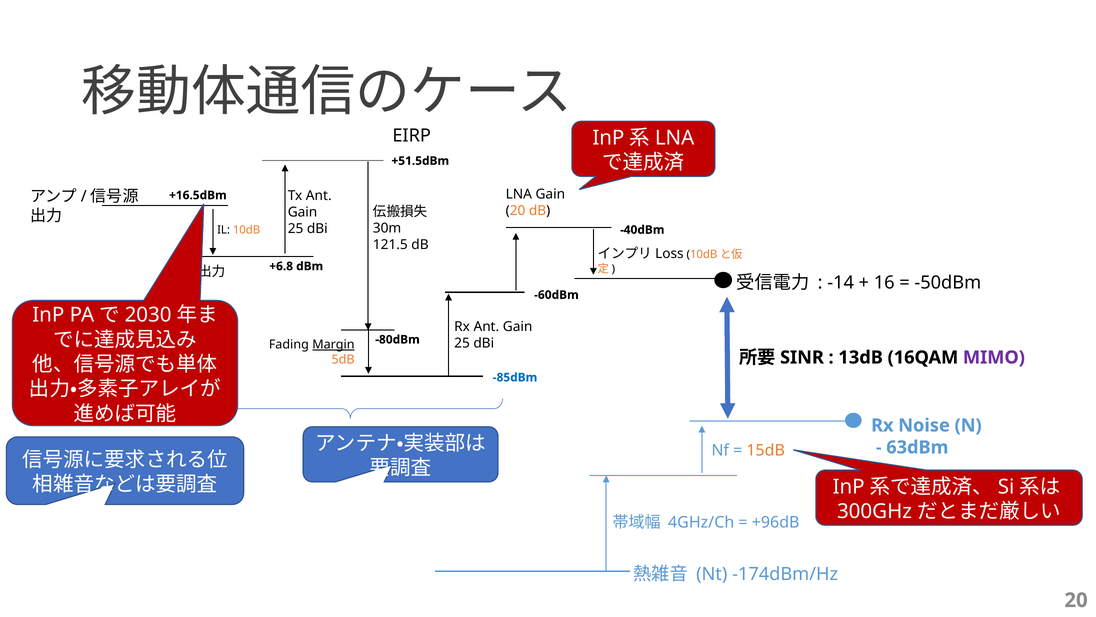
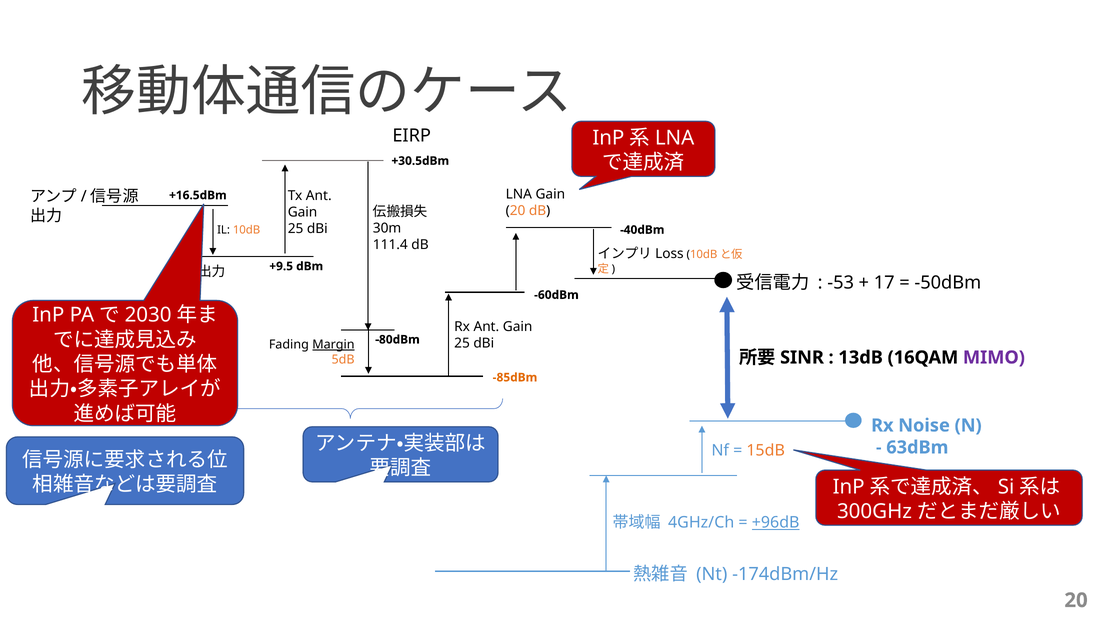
+51.5dBm: +51.5dBm -> +30.5dBm
121.5: 121.5 -> 111.4
+6.8: +6.8 -> +9.5
-14: -14 -> -53
16: 16 -> 17
-85dBm colour: blue -> orange
+96dB underline: none -> present
